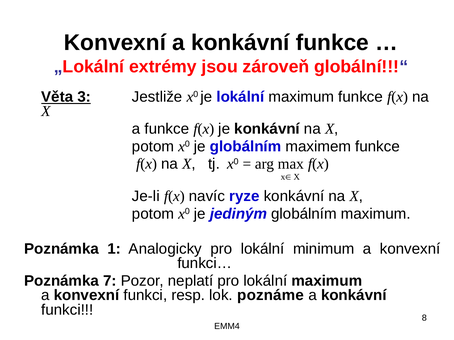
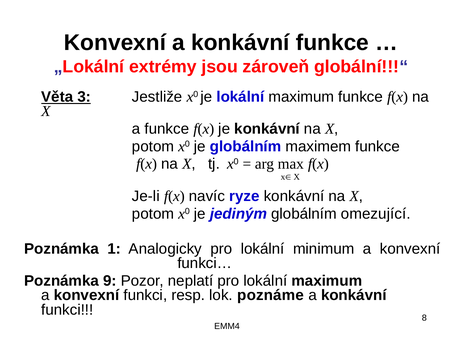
globálním maximum: maximum -> omezující
7: 7 -> 9
